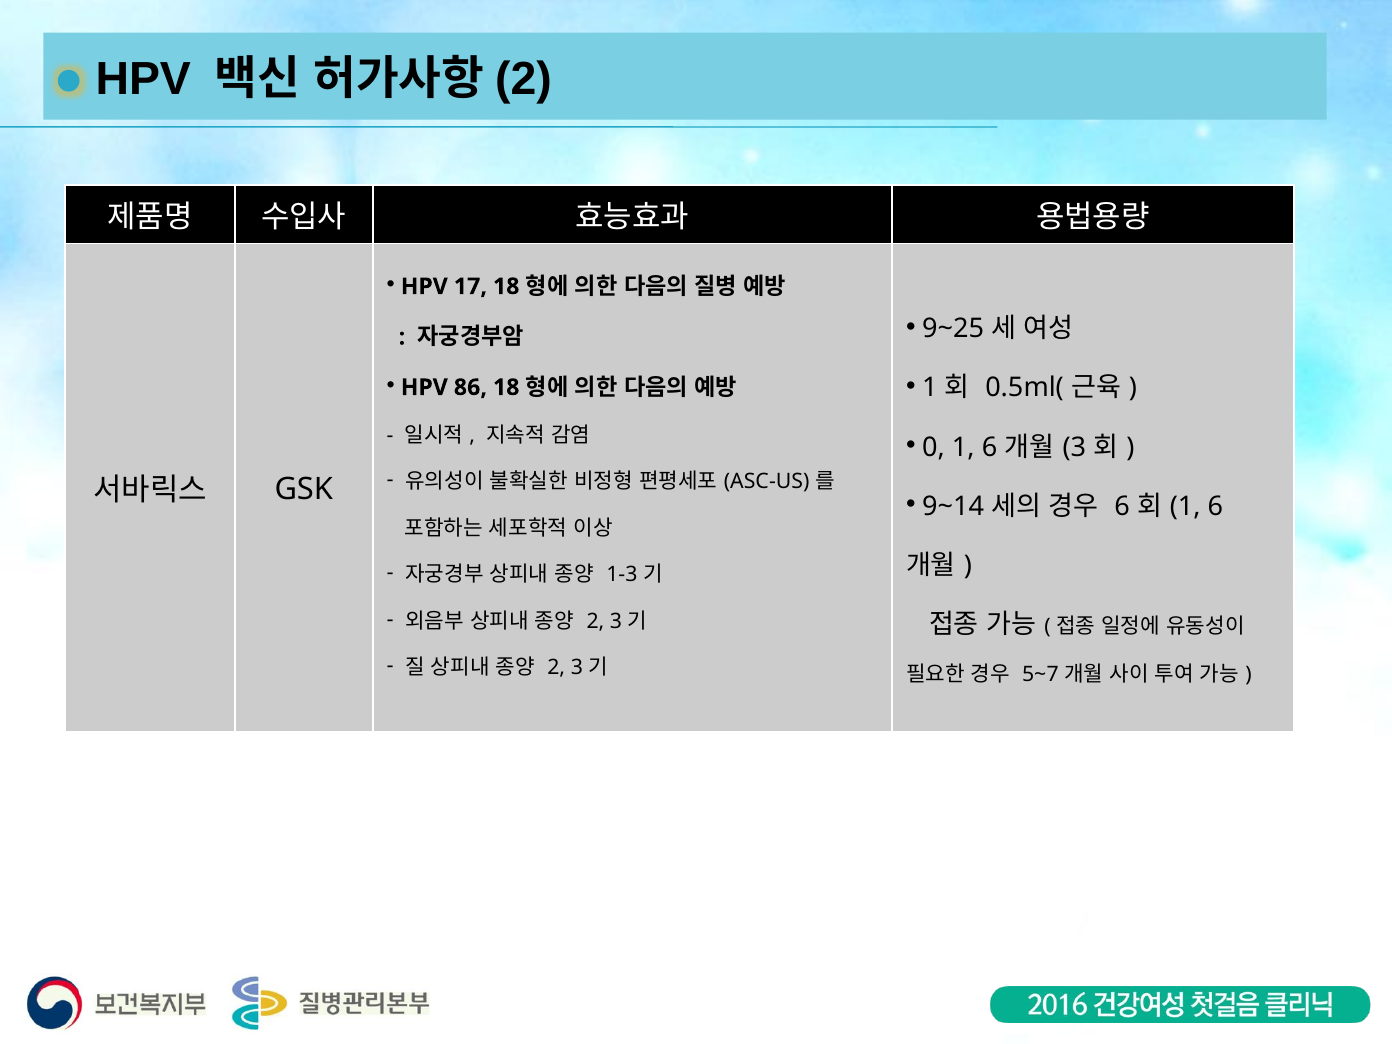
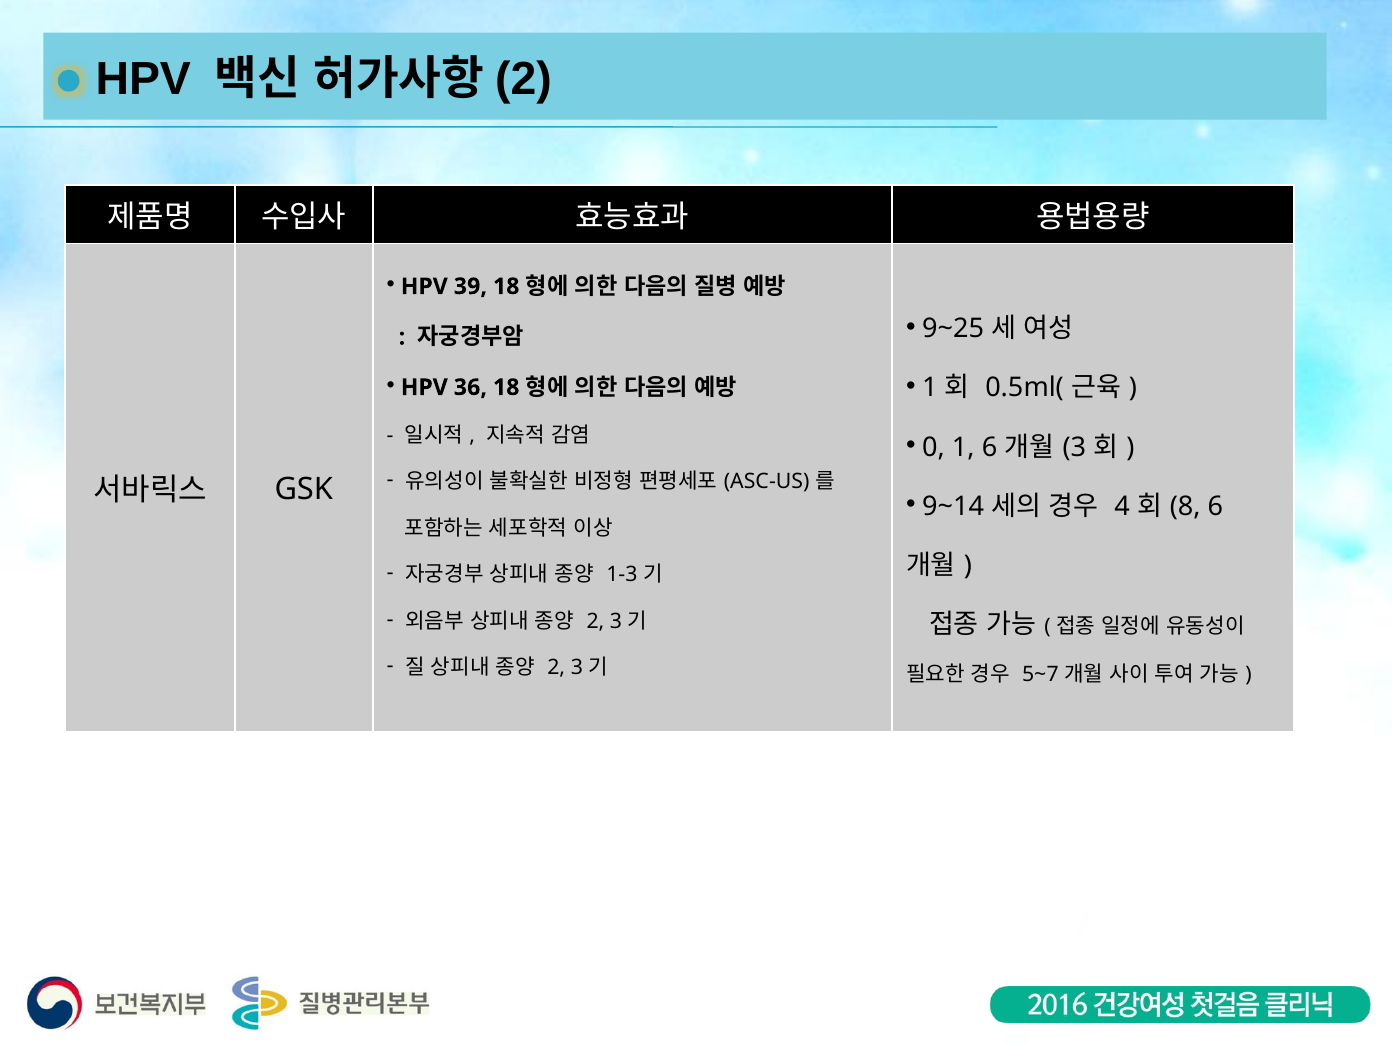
17: 17 -> 39
86: 86 -> 36
6 at (1122, 506): 6 -> 4
1 at (1185, 506): 1 -> 8
